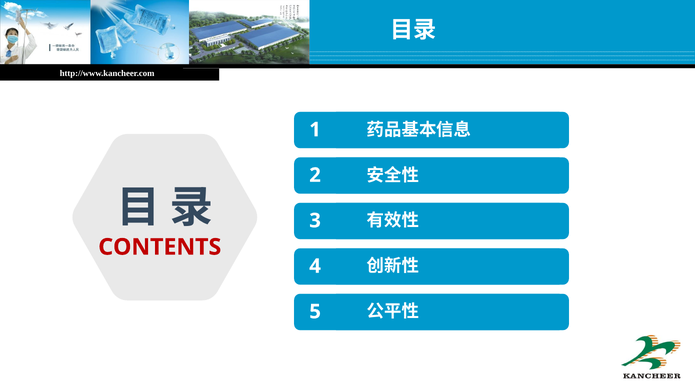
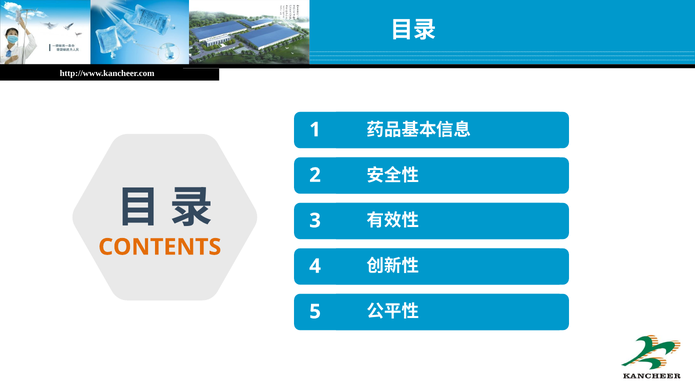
CONTENTS colour: red -> orange
